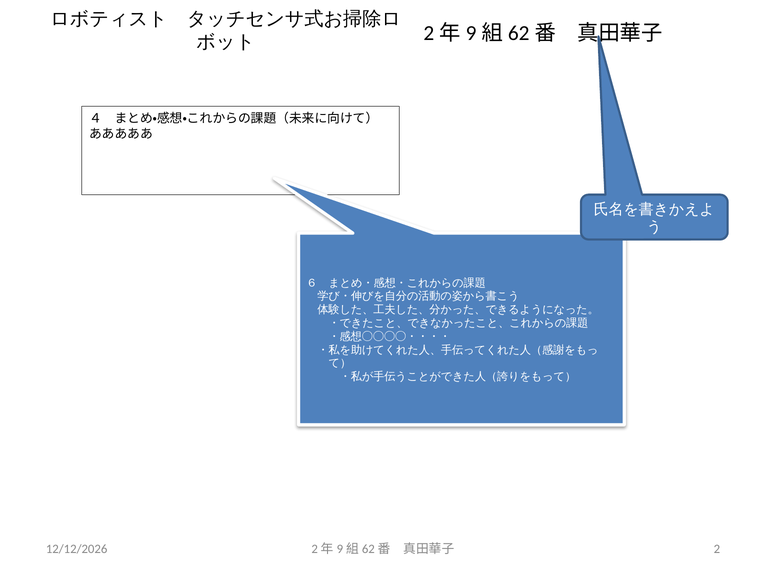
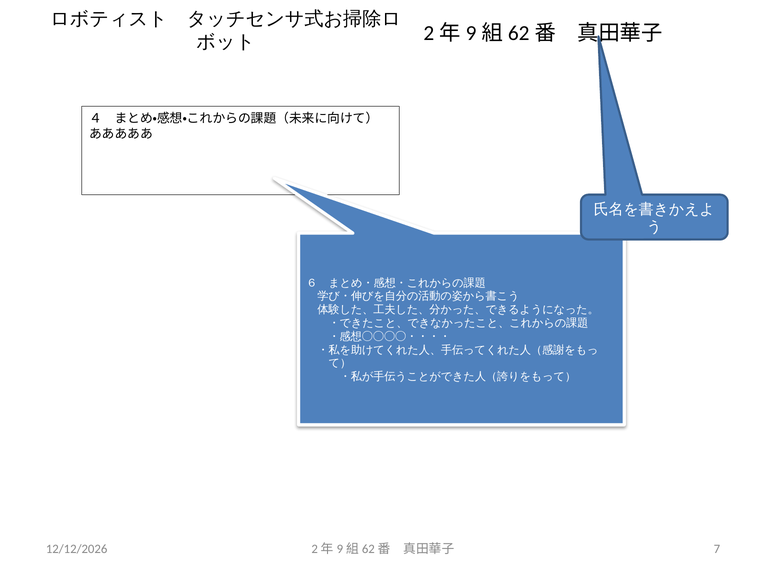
2: 2 -> 7
